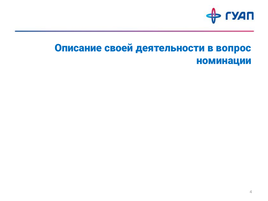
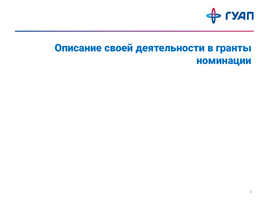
вопрос: вопрос -> гранты
